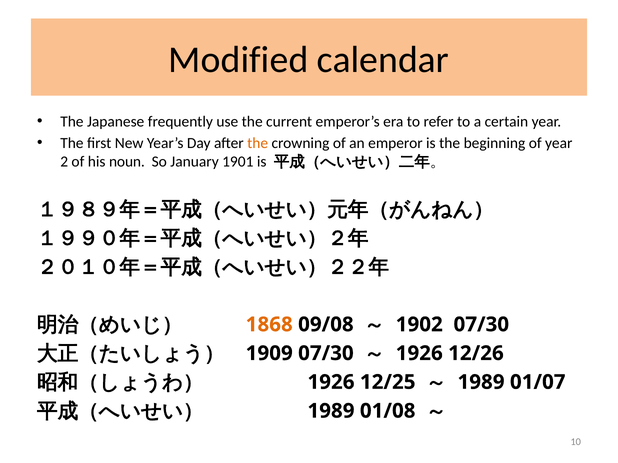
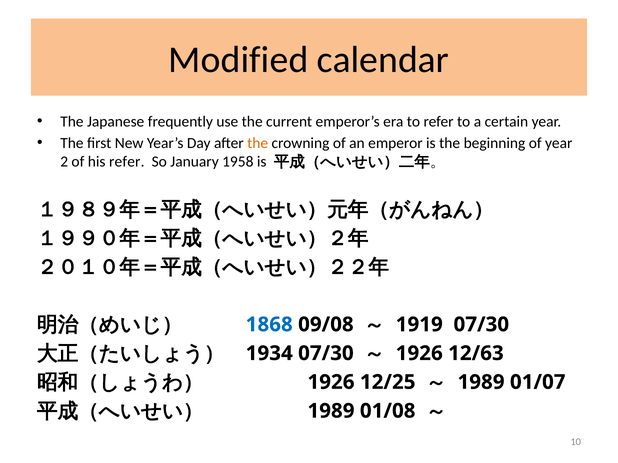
his noun: noun -> refer
1901: 1901 -> 1958
1868 colour: orange -> blue
1902: 1902 -> 1919
1909: 1909 -> 1934
12/26: 12/26 -> 12/63
